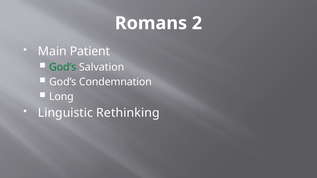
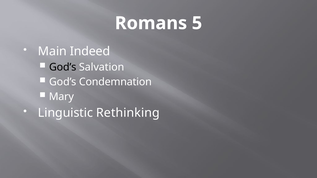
2: 2 -> 5
Patient: Patient -> Indeed
God’s at (63, 67) colour: green -> black
Long: Long -> Mary
